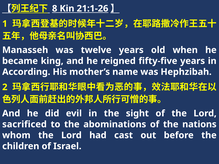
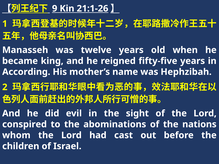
8: 8 -> 9
sacrificed: sacrificed -> conspired
